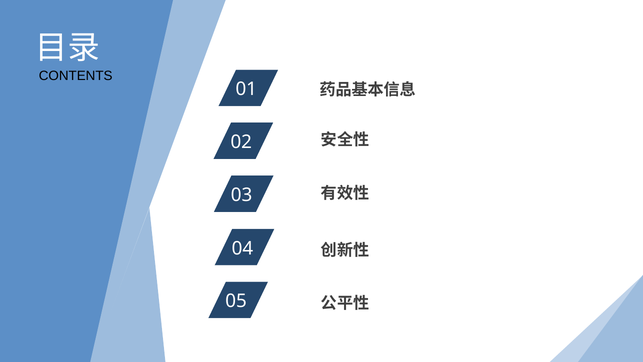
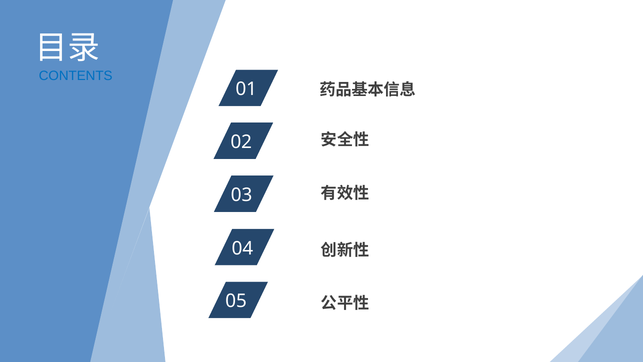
CONTENTS colour: black -> blue
